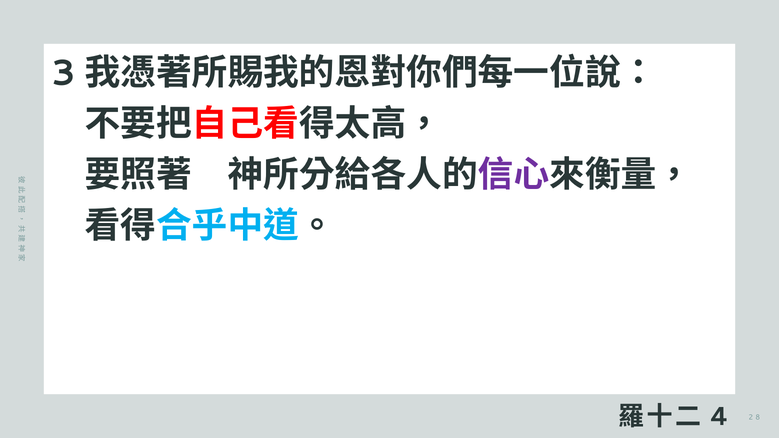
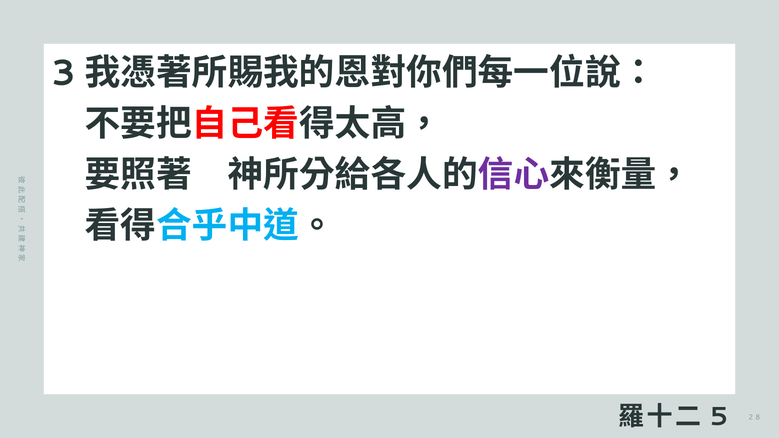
4: 4 -> 5
